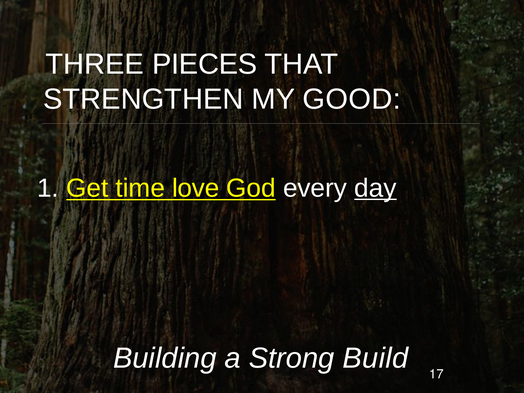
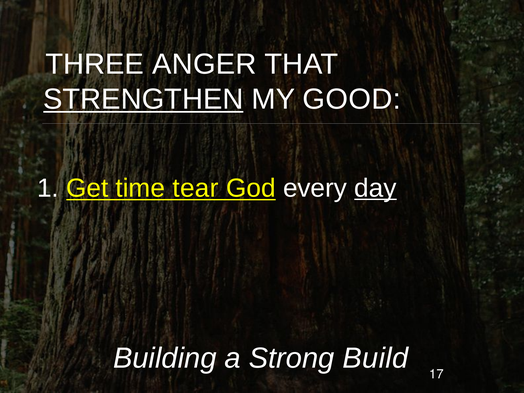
PIECES: PIECES -> ANGER
STRENGTHEN underline: none -> present
love: love -> tear
